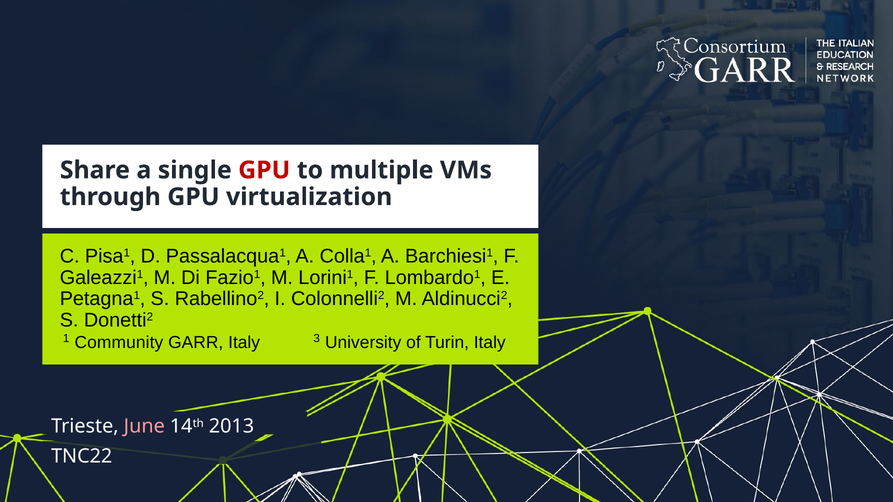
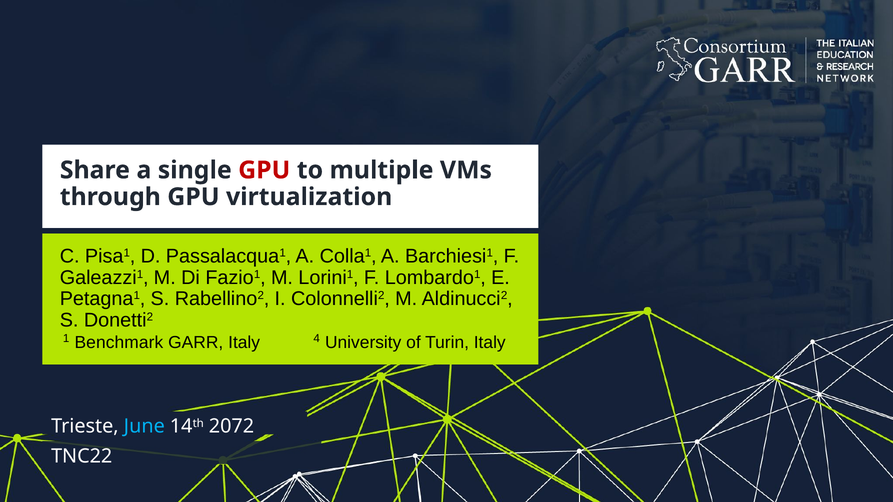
Community: Community -> Benchmark
3: 3 -> 4
June colour: pink -> light blue
2013: 2013 -> 2072
